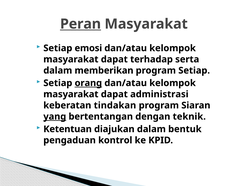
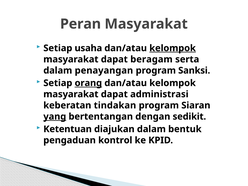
Peran underline: present -> none
emosi: emosi -> usaha
kelompok at (173, 48) underline: none -> present
terhadap: terhadap -> beragam
memberikan: memberikan -> penayangan
program Setiap: Setiap -> Sanksi
teknik: teknik -> sedikit
